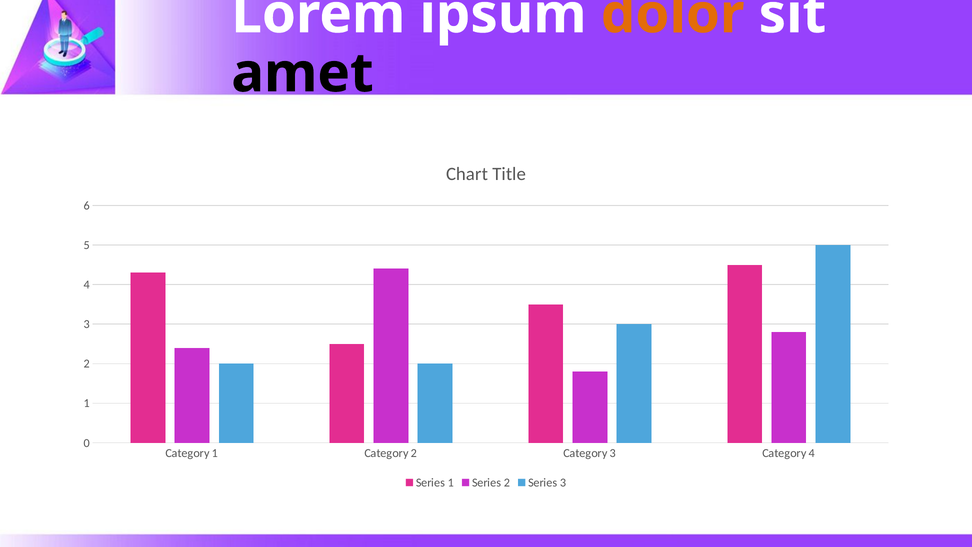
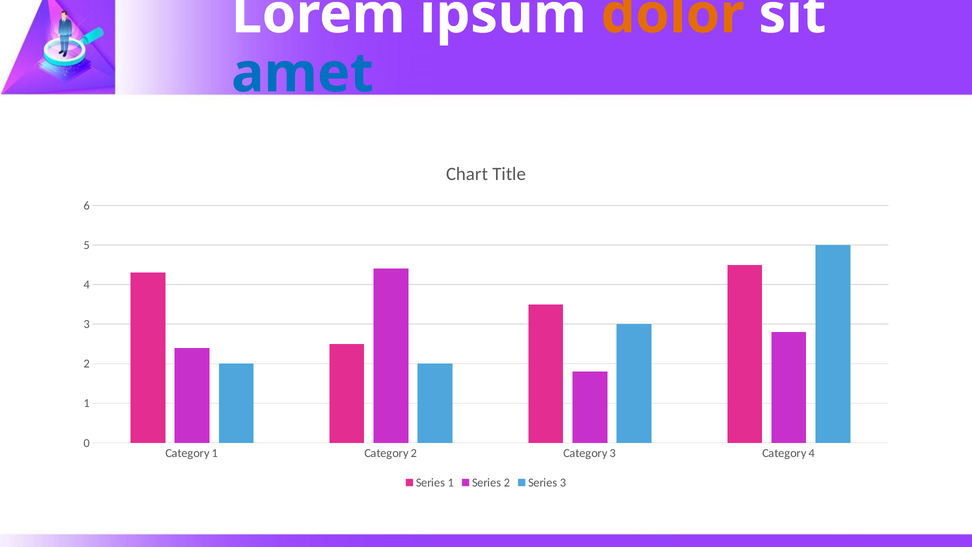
amet colour: black -> blue
